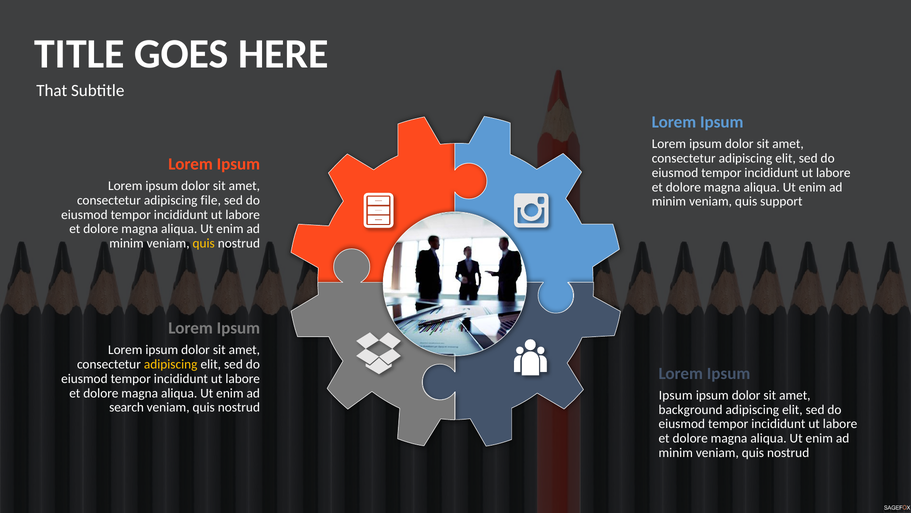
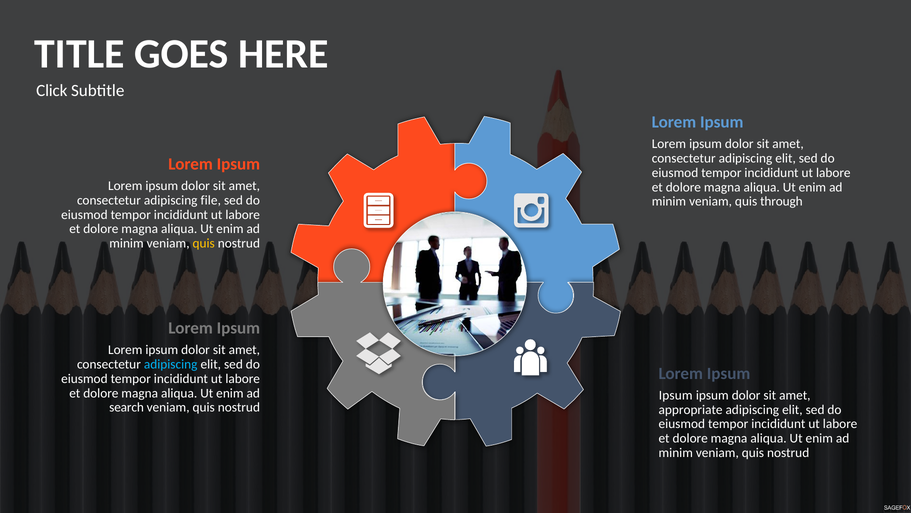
That: That -> Click
support: support -> through
adipiscing at (171, 364) colour: yellow -> light blue
background: background -> appropriate
